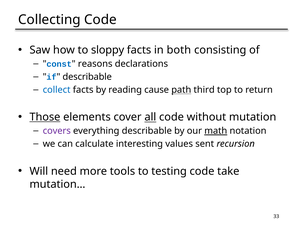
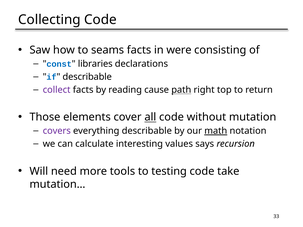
sloppy: sloppy -> seams
both: both -> were
reasons: reasons -> libraries
collect colour: blue -> purple
third: third -> right
Those underline: present -> none
sent: sent -> says
